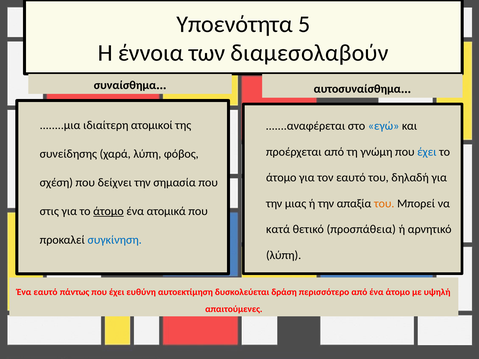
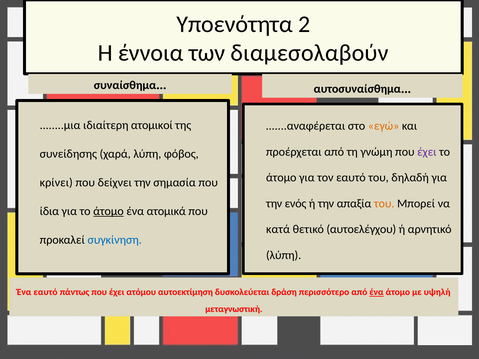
5: 5 -> 2
εγώ colour: blue -> orange
έχει at (427, 152) colour: blue -> purple
σχέση: σχέση -> κρίνει
μιας: μιας -> ενός
στις: στις -> ίδια
προσπάθεια: προσπάθεια -> αυτοελέγχου
ευθύνη: ευθύνη -> ατόμου
ένα at (376, 292) underline: none -> present
απαιτούμενες: απαιτούμενες -> μεταγνωστική
